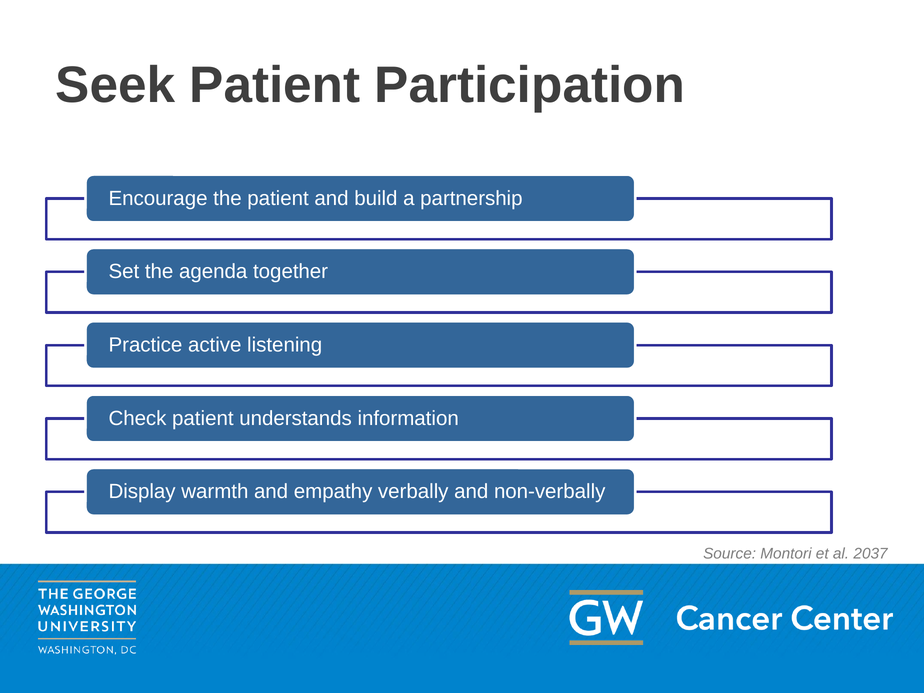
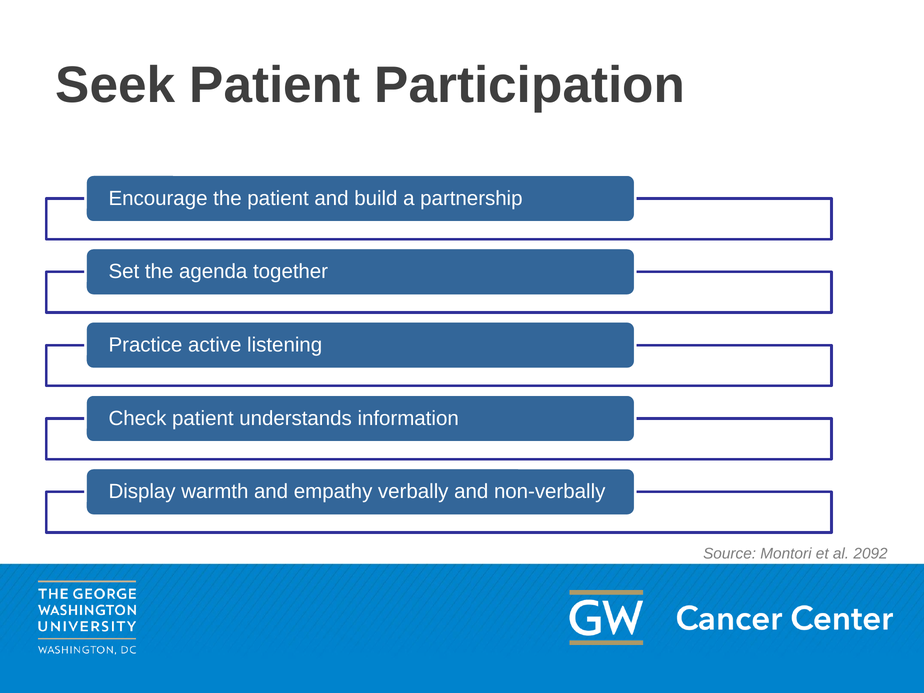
2037: 2037 -> 2092
